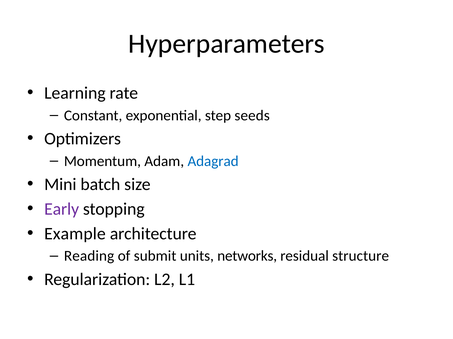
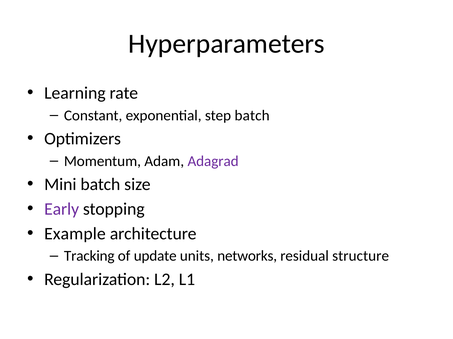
step seeds: seeds -> batch
Adagrad colour: blue -> purple
Reading: Reading -> Tracking
submit: submit -> update
